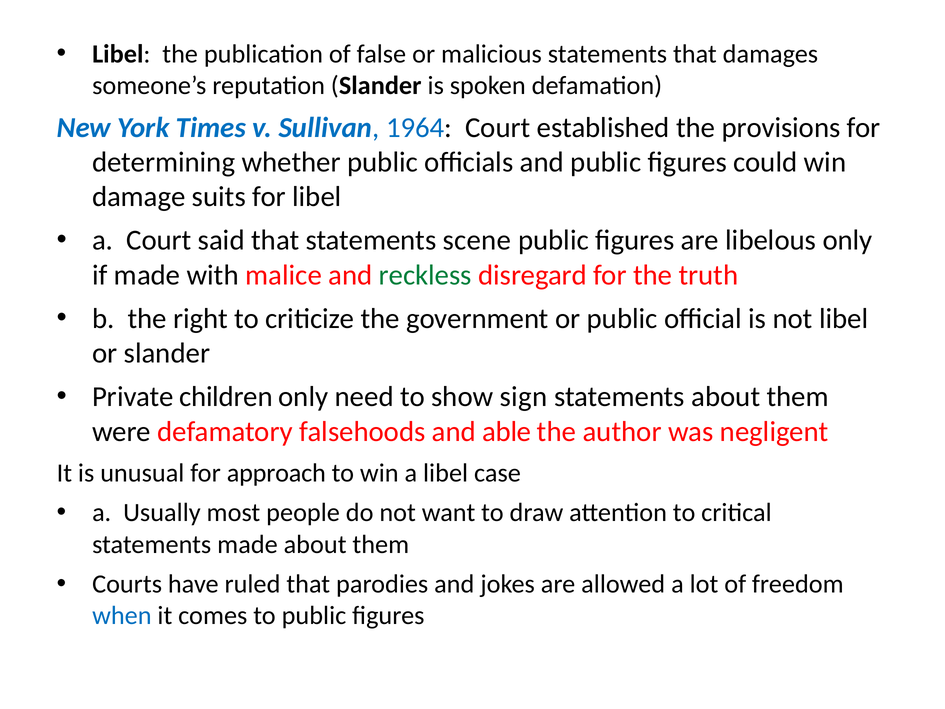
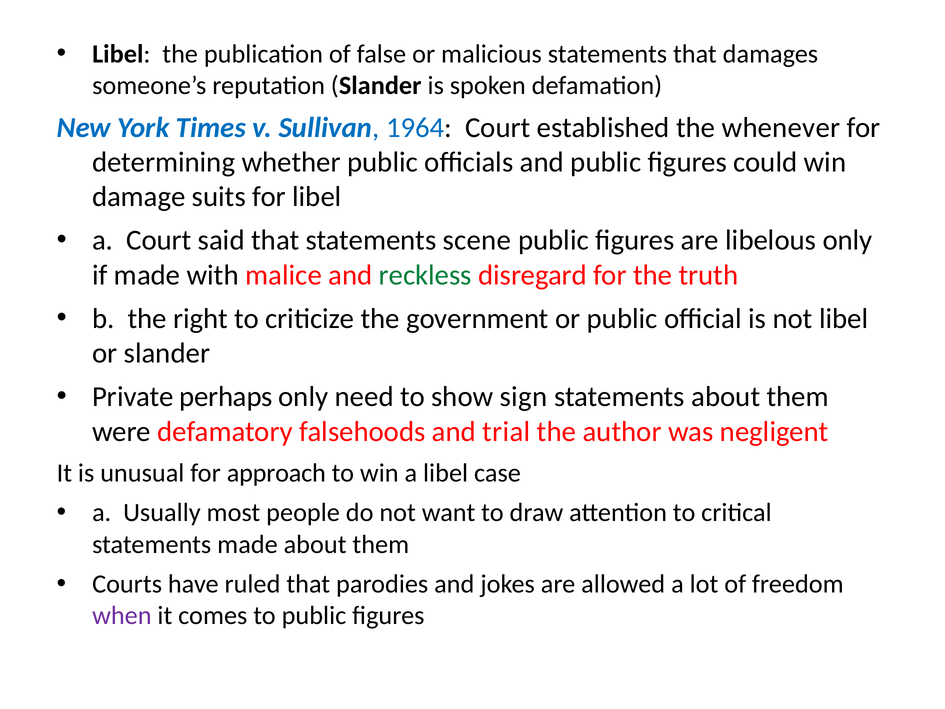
provisions: provisions -> whenever
children: children -> perhaps
able: able -> trial
when colour: blue -> purple
